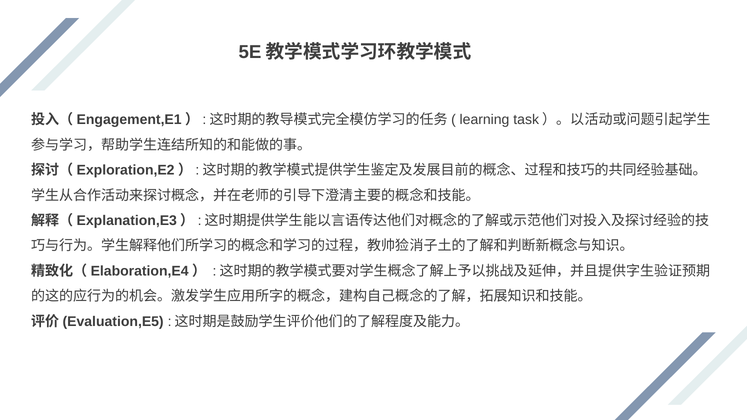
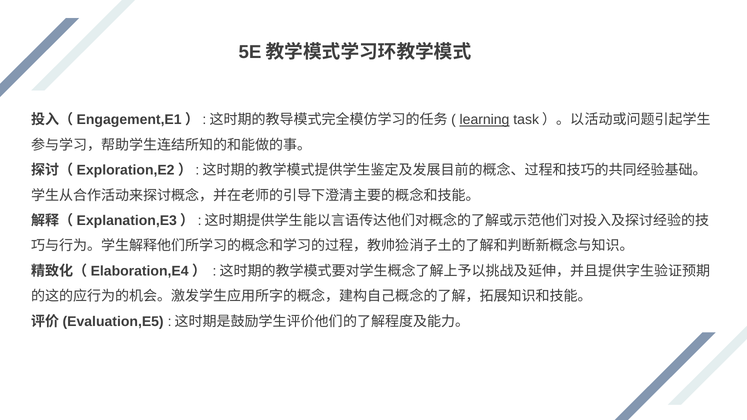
learning underline: none -> present
